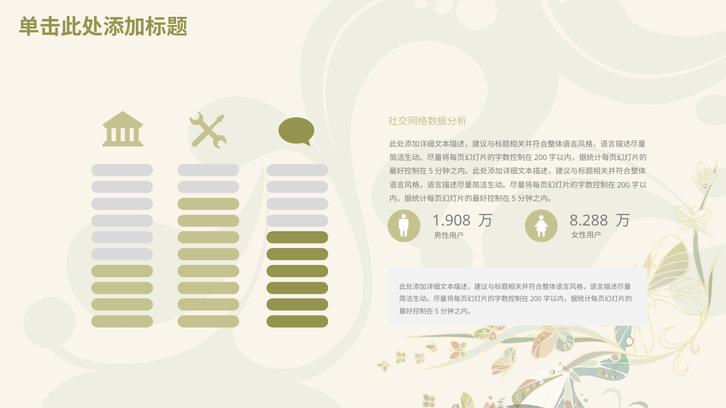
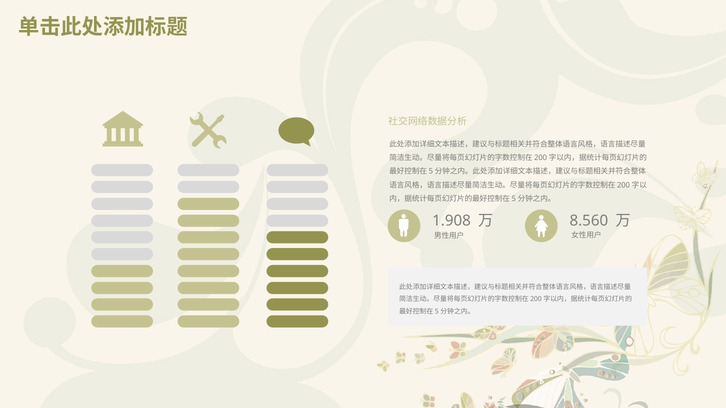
8.288: 8.288 -> 8.560
